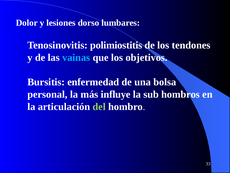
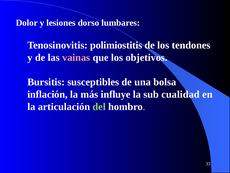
vainas colour: light blue -> pink
enfermedad: enfermedad -> susceptibles
personal: personal -> inflación
hombros: hombros -> cualidad
